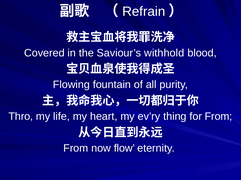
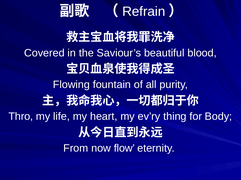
withhold: withhold -> beautiful
for From: From -> Body
